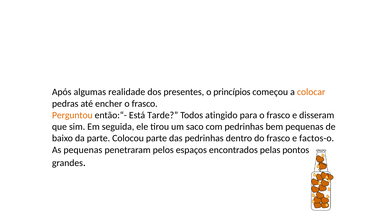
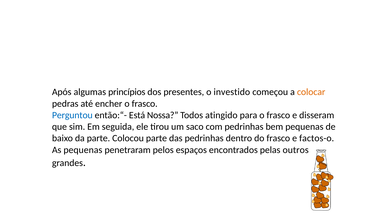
realidade: realidade -> princípios
princípios: princípios -> investido
Perguntou colour: orange -> blue
Tarde: Tarde -> Nossa
pontos: pontos -> outros
